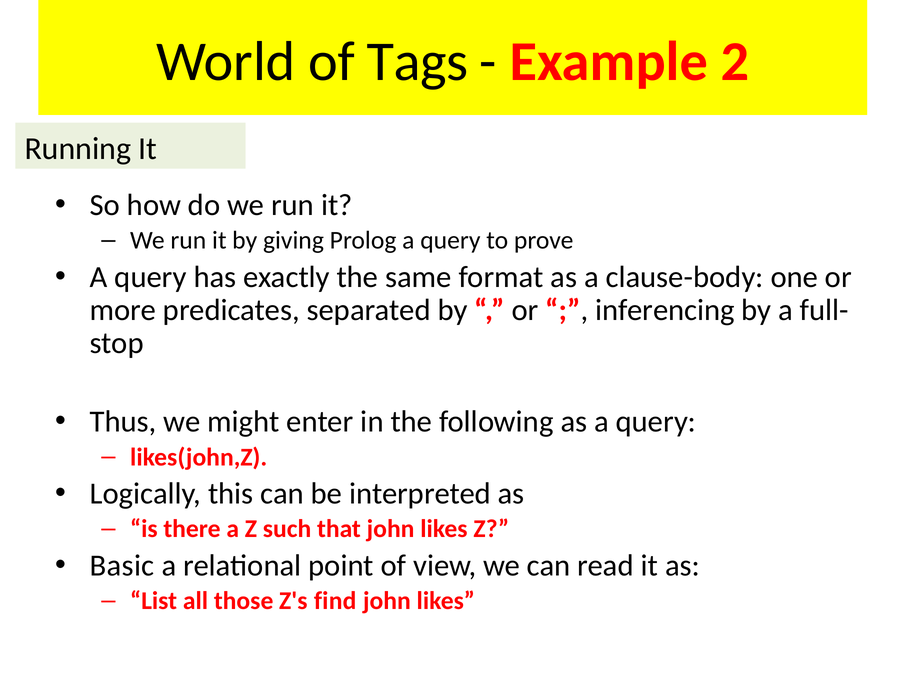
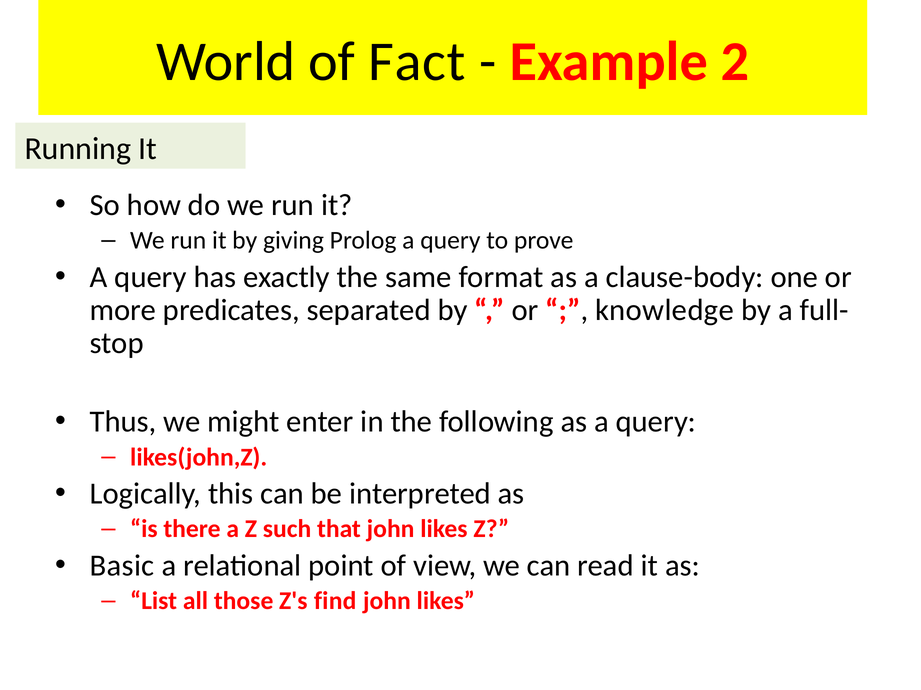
Tags: Tags -> Fact
inferencing: inferencing -> knowledge
